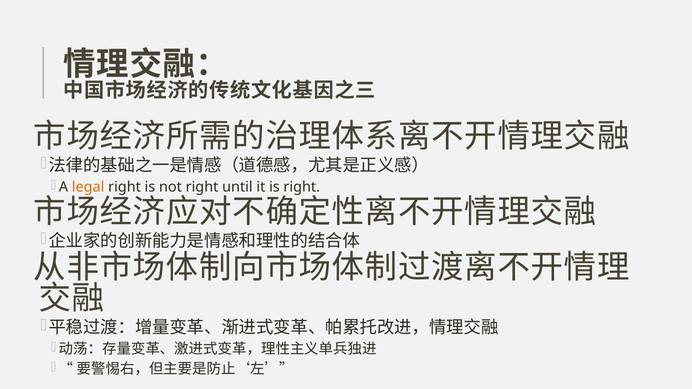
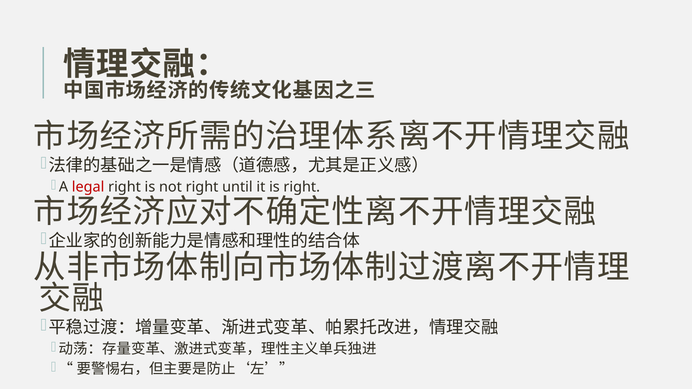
legal colour: orange -> red
